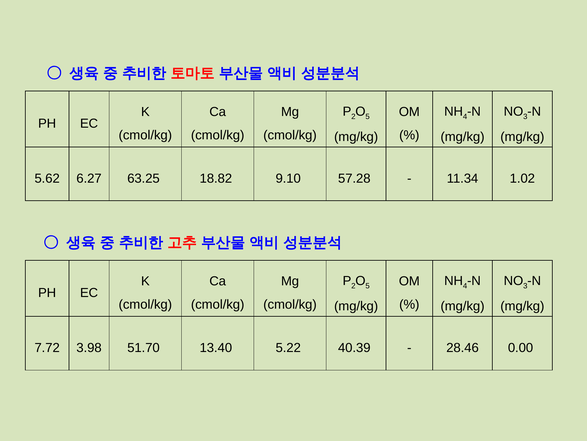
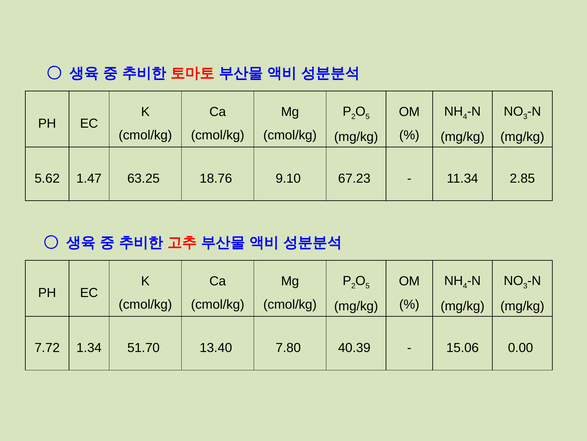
6.27: 6.27 -> 1.47
18.82: 18.82 -> 18.76
57.28: 57.28 -> 67.23
1.02: 1.02 -> 2.85
3.98: 3.98 -> 1.34
5.22: 5.22 -> 7.80
28.46: 28.46 -> 15.06
